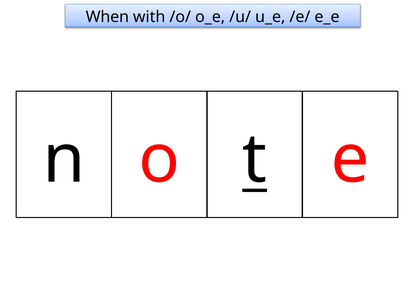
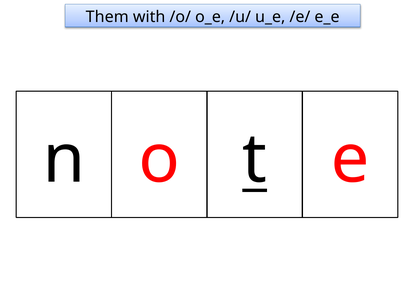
When: When -> Them
